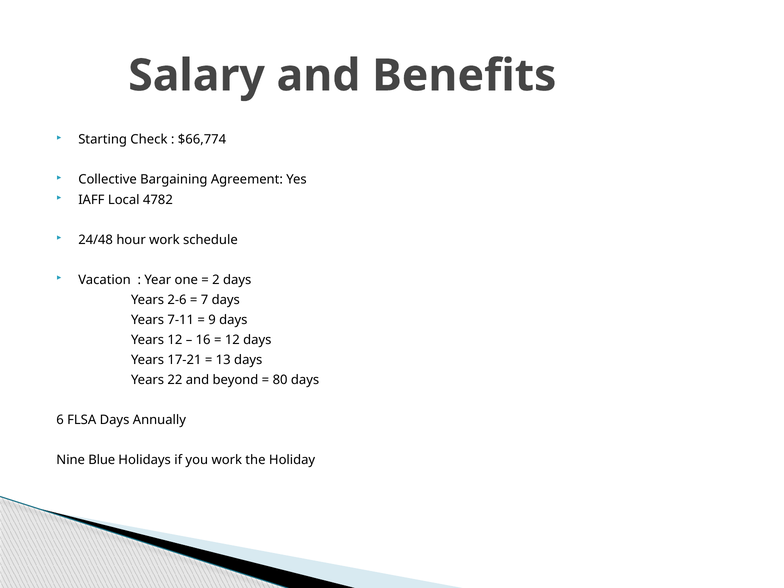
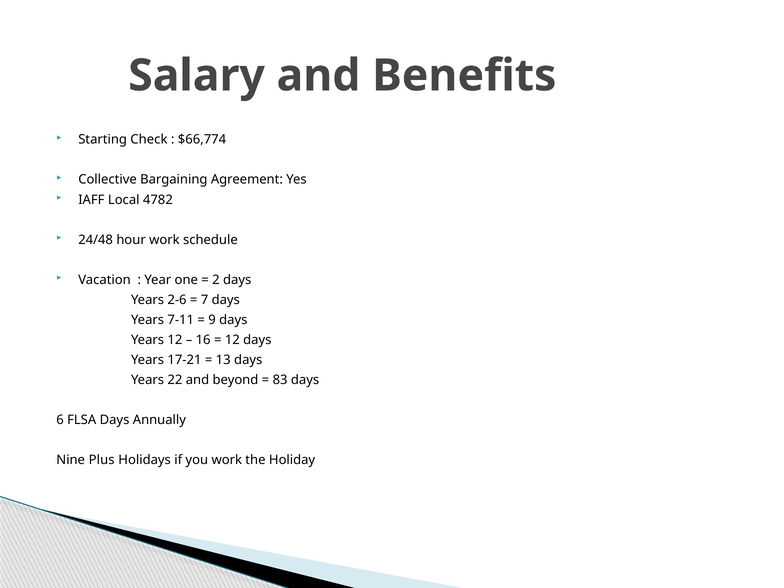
80: 80 -> 83
Blue: Blue -> Plus
